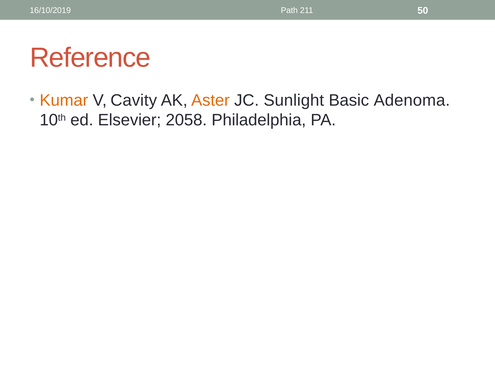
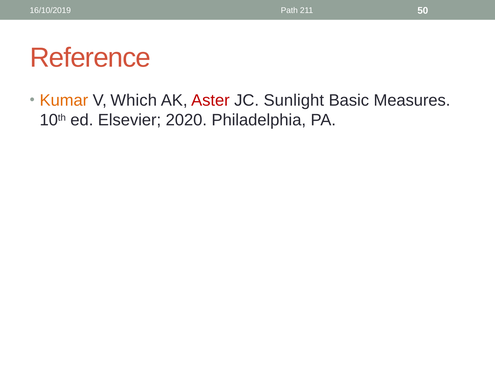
Cavity: Cavity -> Which
Aster colour: orange -> red
Adenoma: Adenoma -> Measures
2058: 2058 -> 2020
